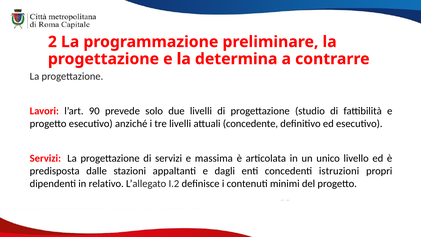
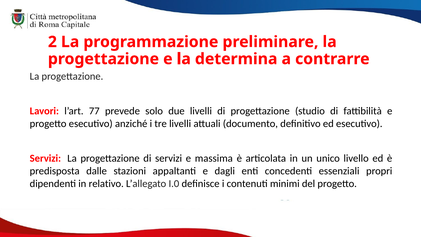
90: 90 -> 77
concedente: concedente -> documento
istruzioni: istruzioni -> essenziali
I.2: I.2 -> I.0
